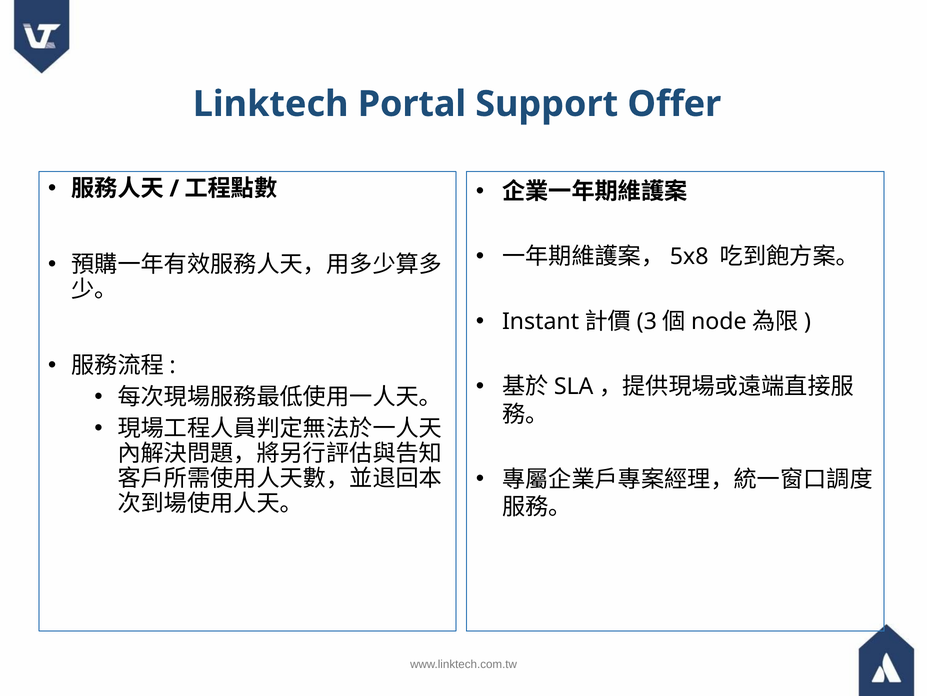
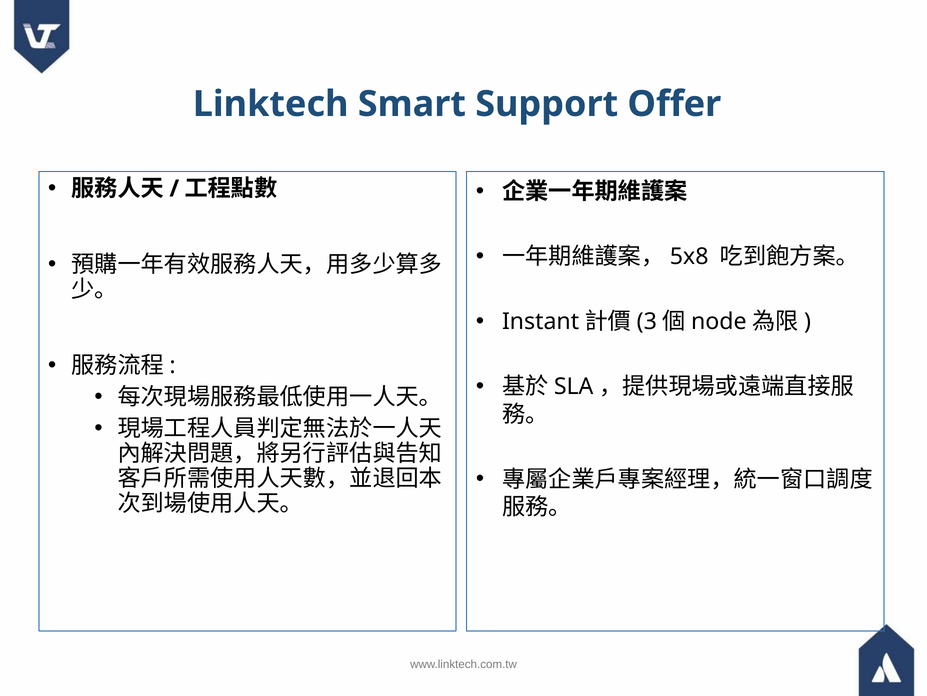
Portal: Portal -> Smart
